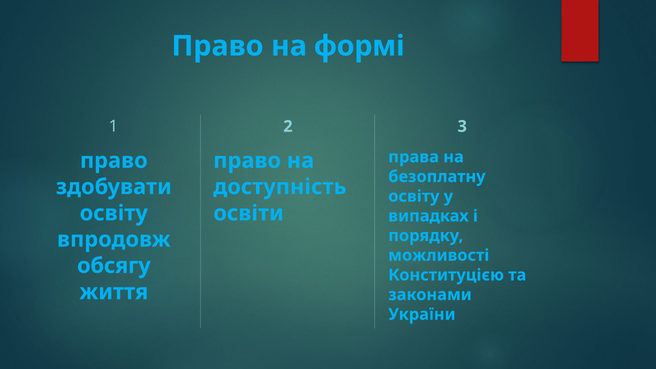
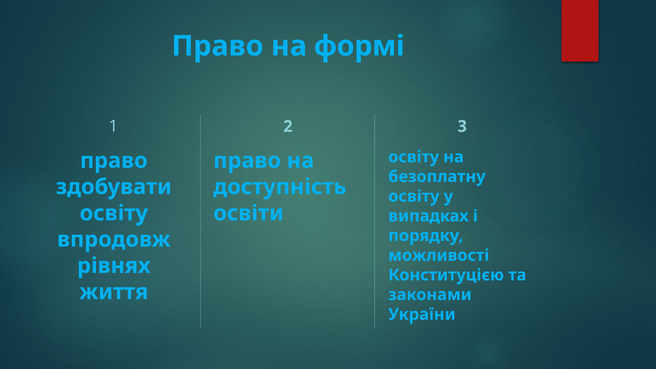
права at (414, 157): права -> освіту
обсягу: обсягу -> рівнях
